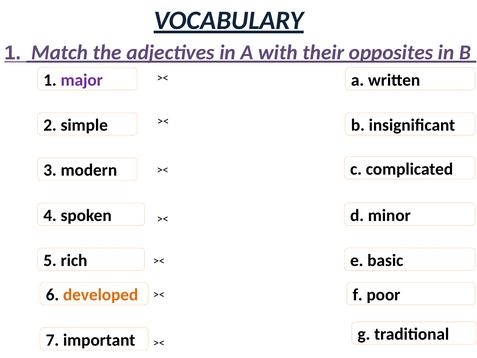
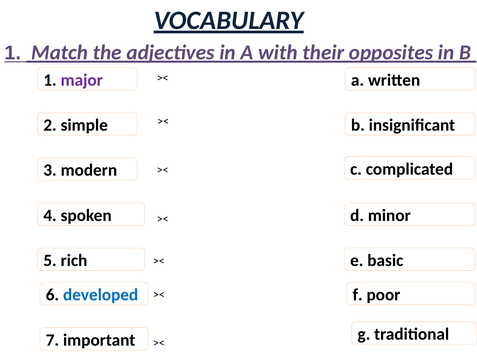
developed colour: orange -> blue
